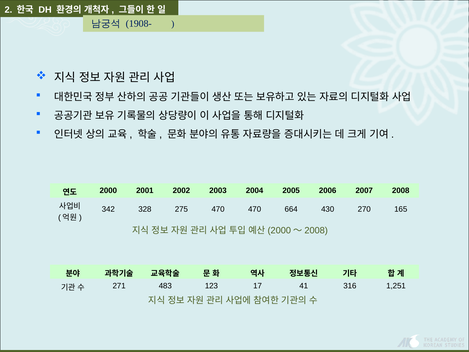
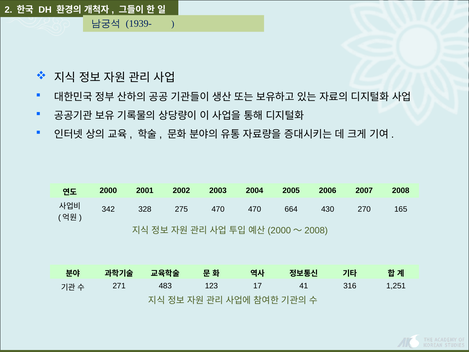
1908-: 1908- -> 1939-
